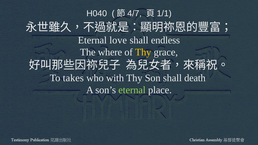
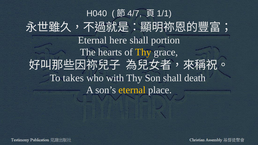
love: love -> here
endless: endless -> portion
where: where -> hearts
eternal at (132, 90) colour: light green -> yellow
